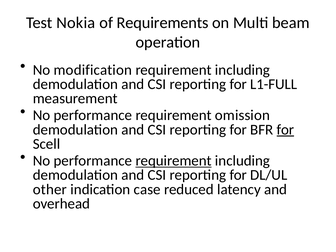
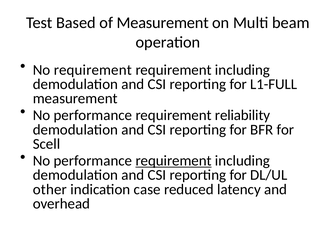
Nokia: Nokia -> Based
of Requirements: Requirements -> Measurement
No modification: modification -> requirement
omission: omission -> reliability
for at (285, 130) underline: present -> none
